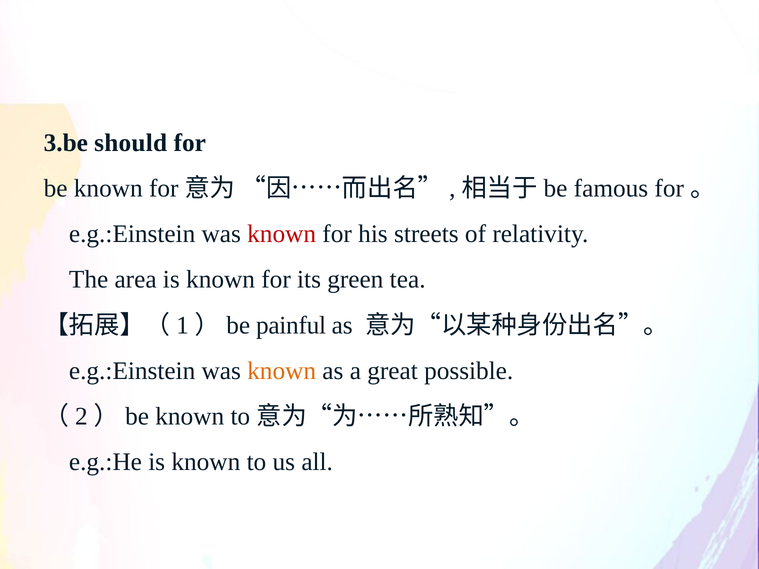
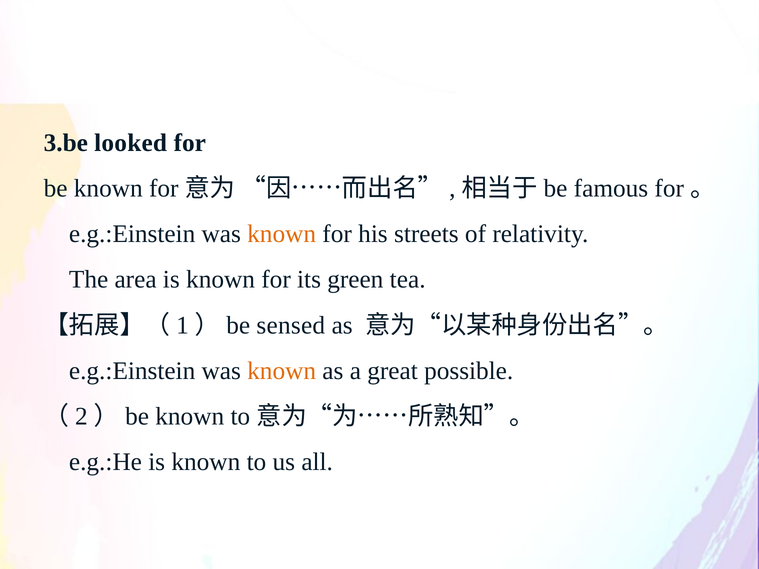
should: should -> looked
known at (282, 234) colour: red -> orange
painful: painful -> sensed
